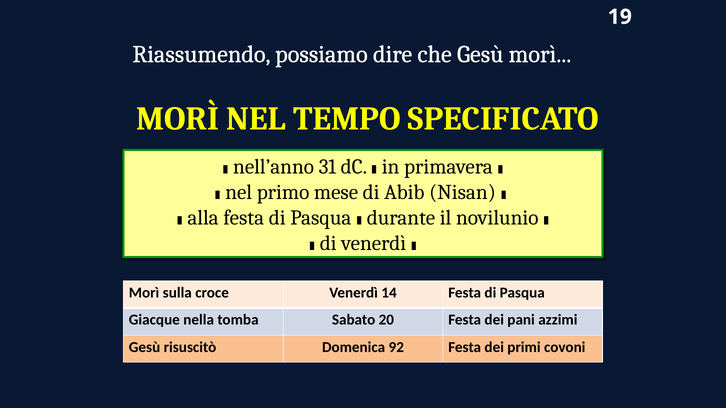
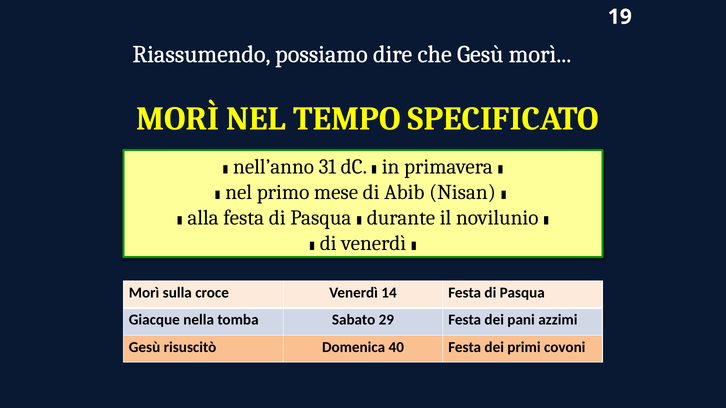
20: 20 -> 29
92: 92 -> 40
